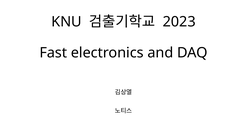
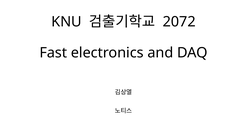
2023: 2023 -> 2072
